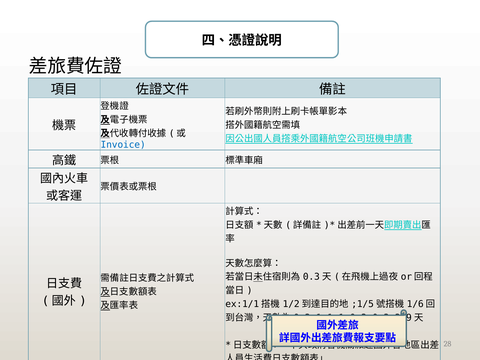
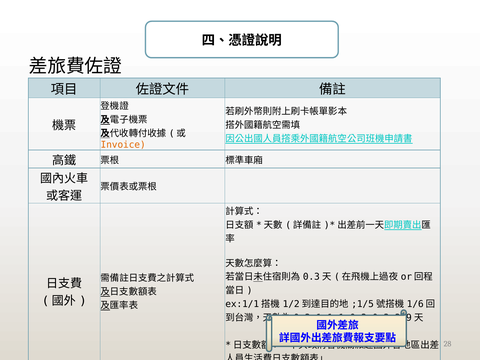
Invoice at (123, 145) colour: blue -> orange
